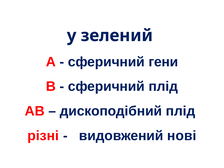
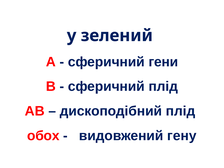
різні: різні -> обох
нові: нові -> гену
